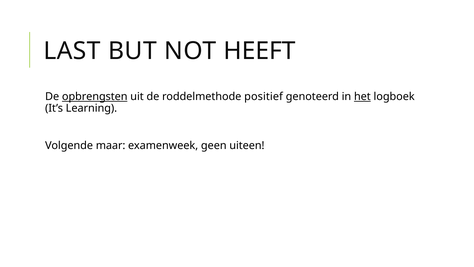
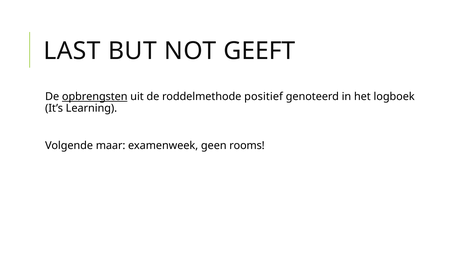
HEEFT: HEEFT -> GEEFT
het underline: present -> none
uiteen: uiteen -> rooms
